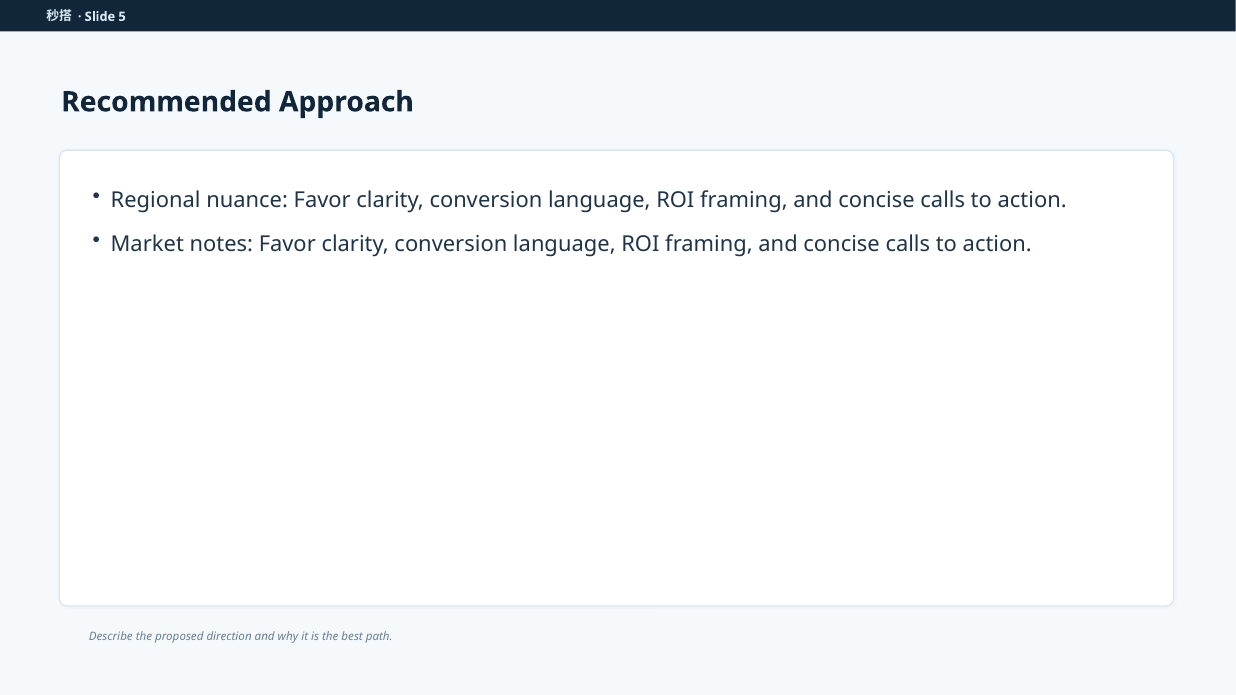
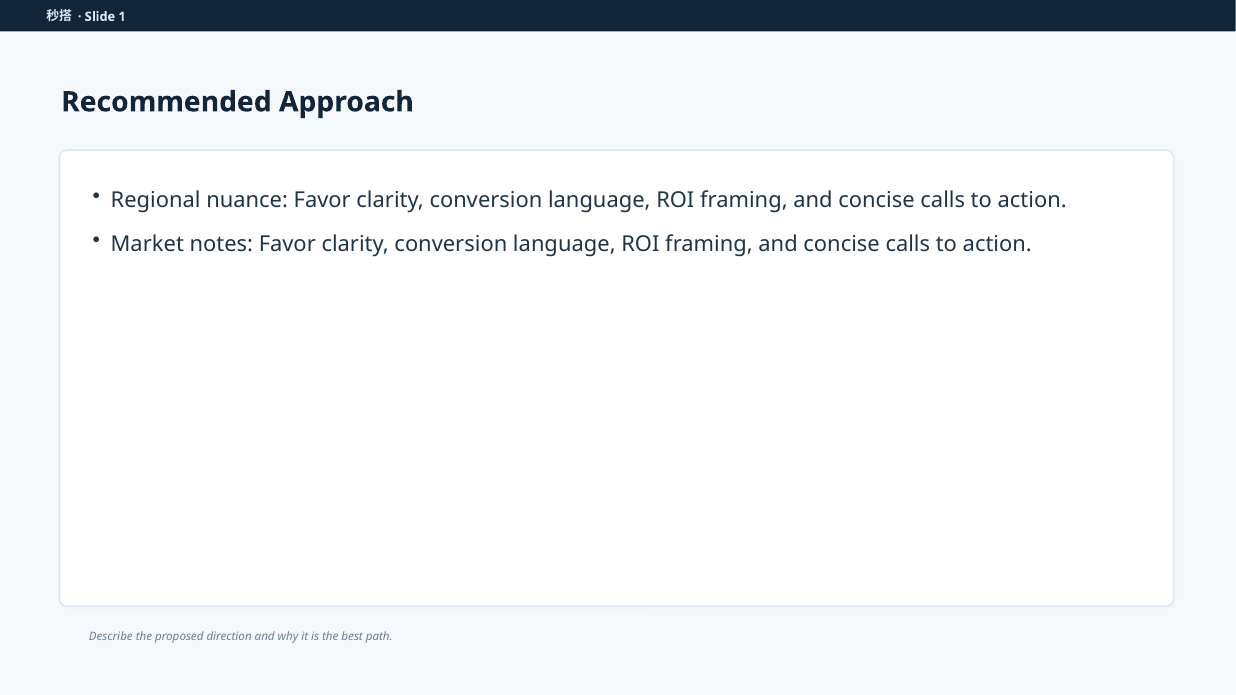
5: 5 -> 1
